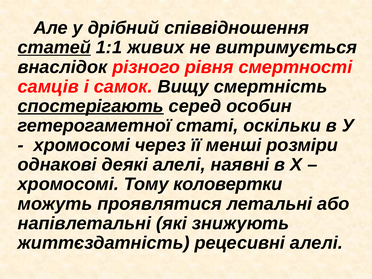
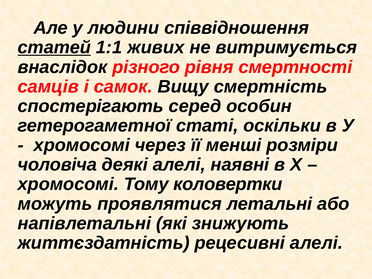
дрібний: дрібний -> людини
спостерігають underline: present -> none
однакові: однакові -> чоловіча
